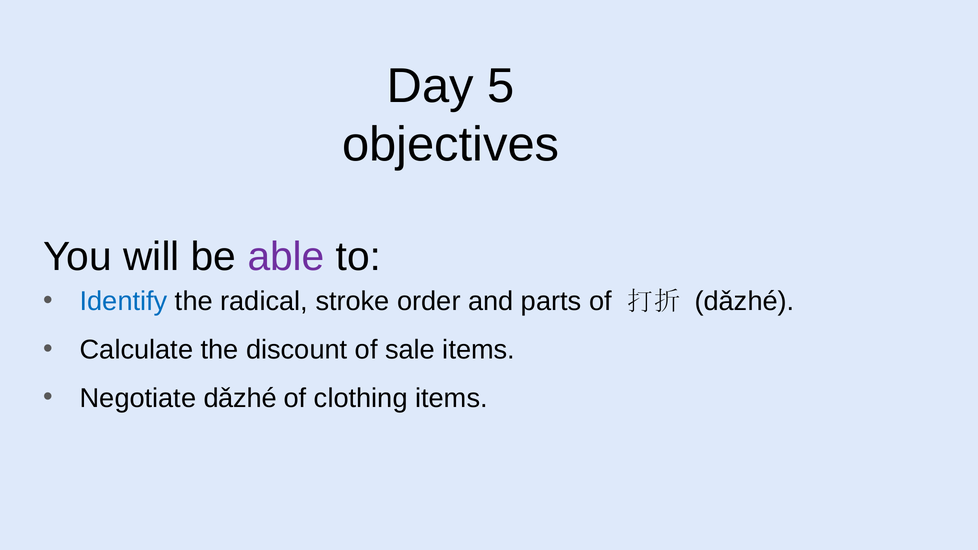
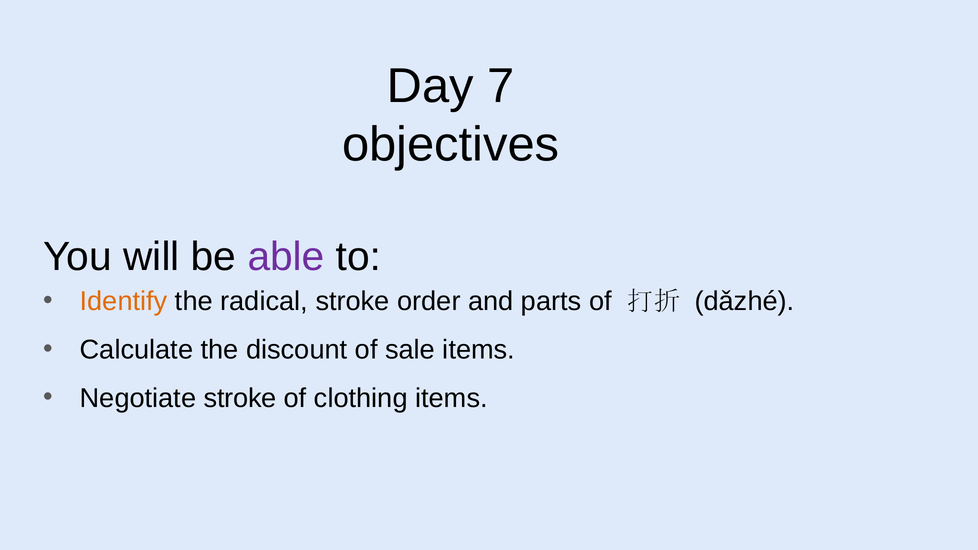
5: 5 -> 7
Identify colour: blue -> orange
Negotiate dǎzhé: dǎzhé -> stroke
